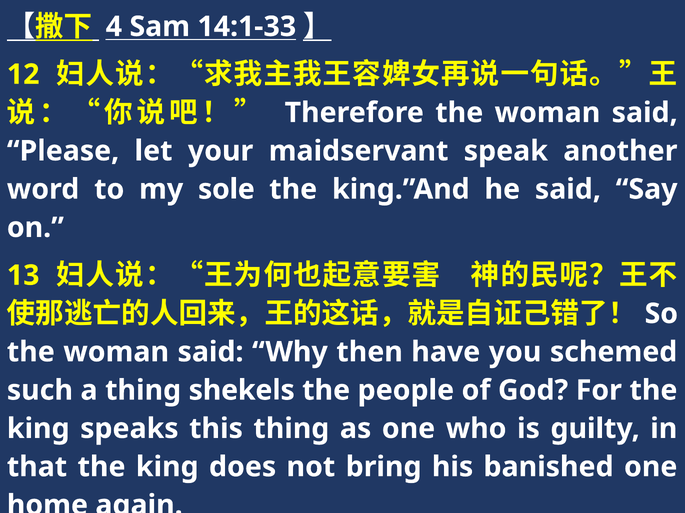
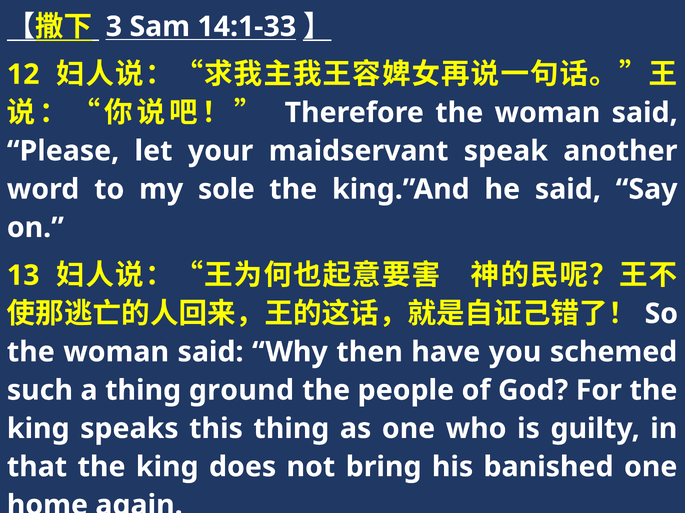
4: 4 -> 3
shekels: shekels -> ground
